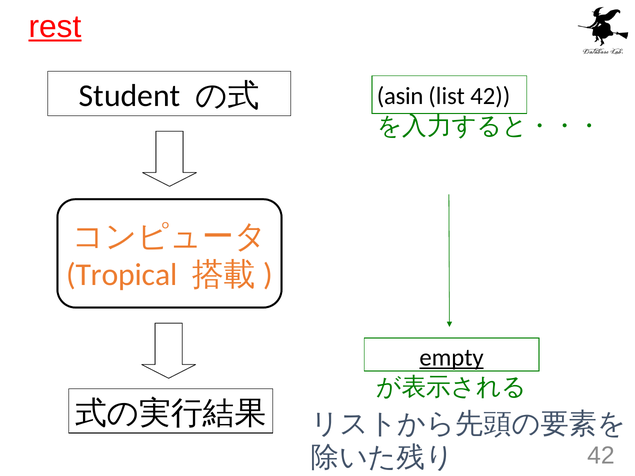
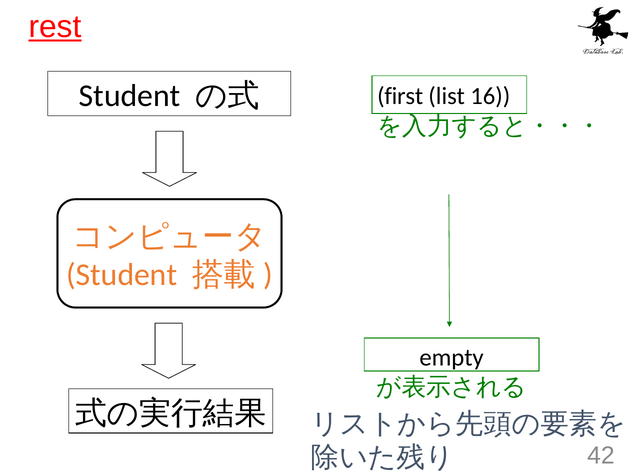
asin: asin -> first
list 42: 42 -> 16
Tropical at (122, 275): Tropical -> Student
empty underline: present -> none
